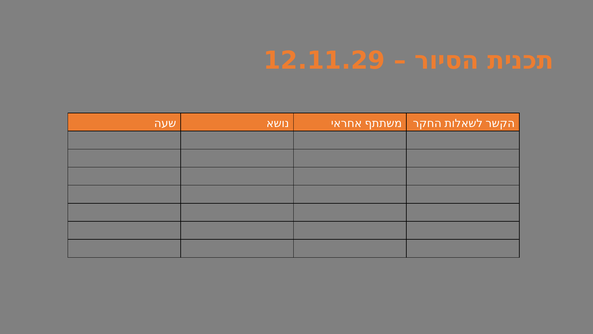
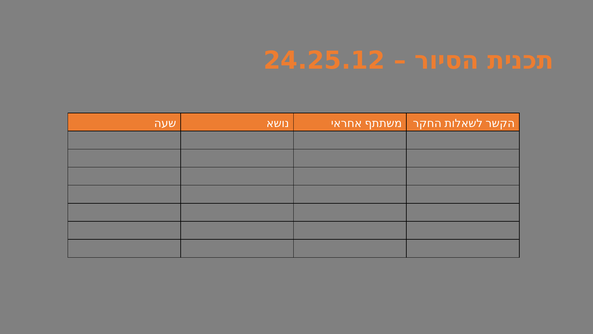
12.11.29: 12.11.29 -> 24.25.12
